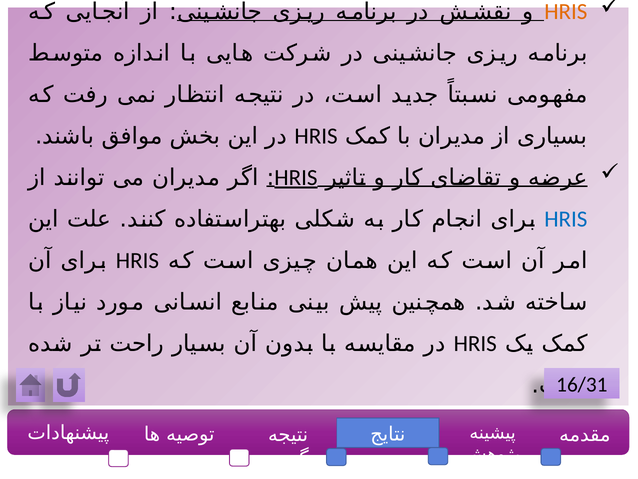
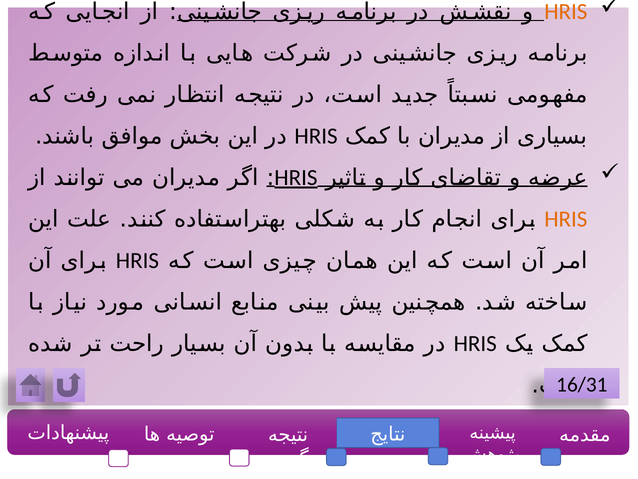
HRIS at (566, 219) colour: blue -> orange
